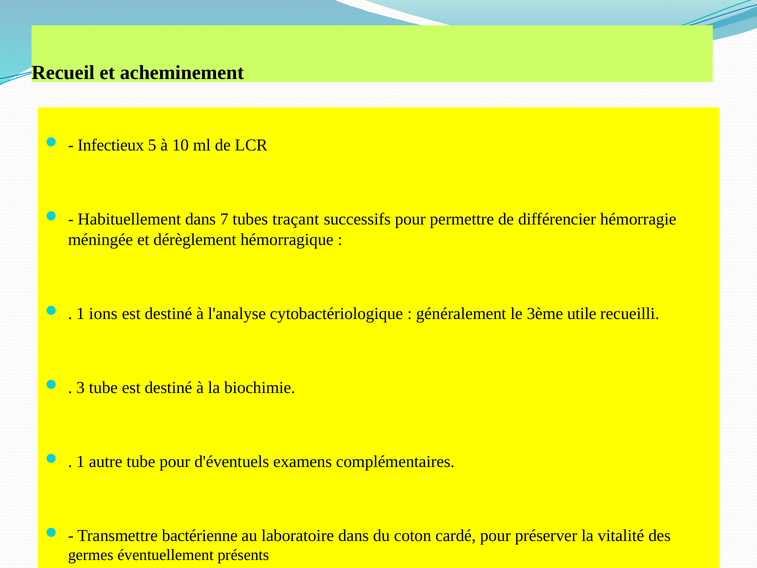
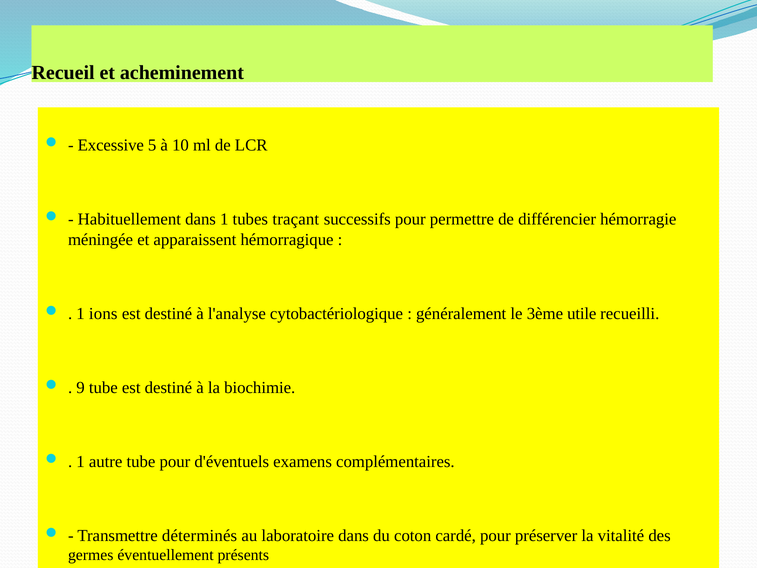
Infectieux: Infectieux -> Excessive
dans 7: 7 -> 1
dérèglement: dérèglement -> apparaissent
3: 3 -> 9
bactérienne: bactérienne -> déterminés
